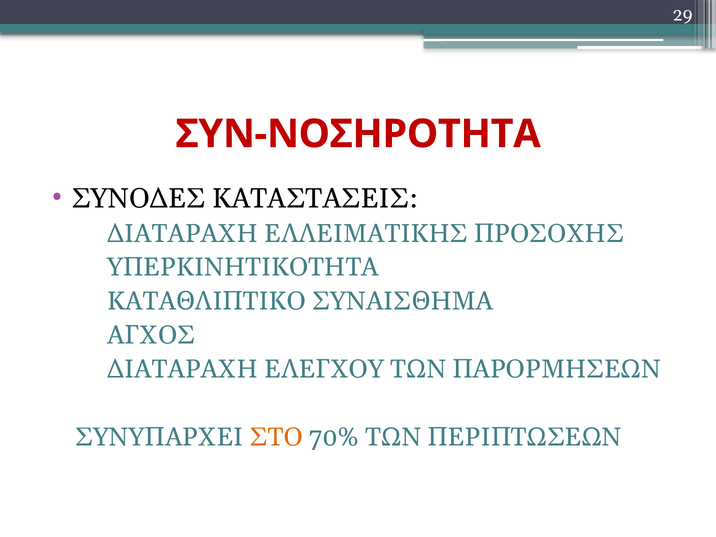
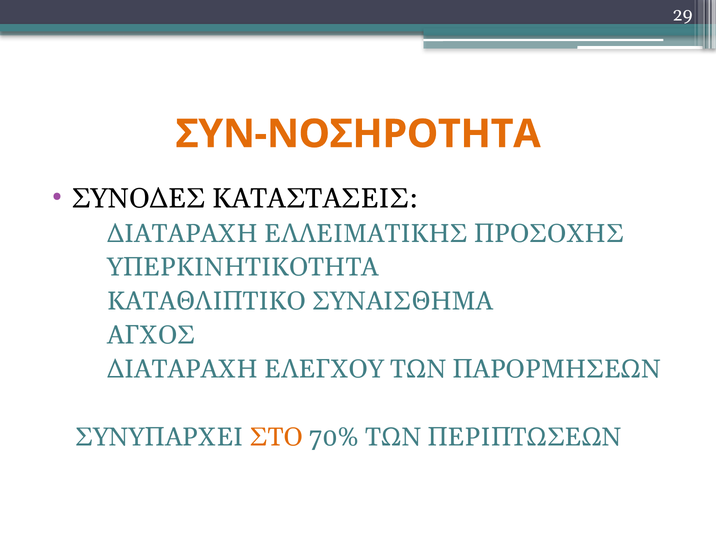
ΣΥΝ-ΝΟΣΗΡΟΤΗΤΑ colour: red -> orange
